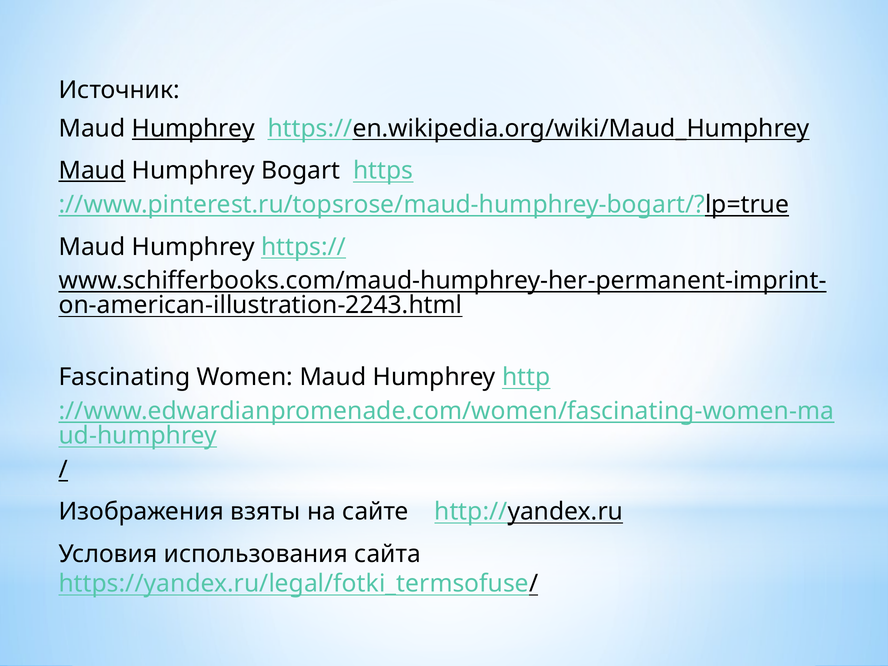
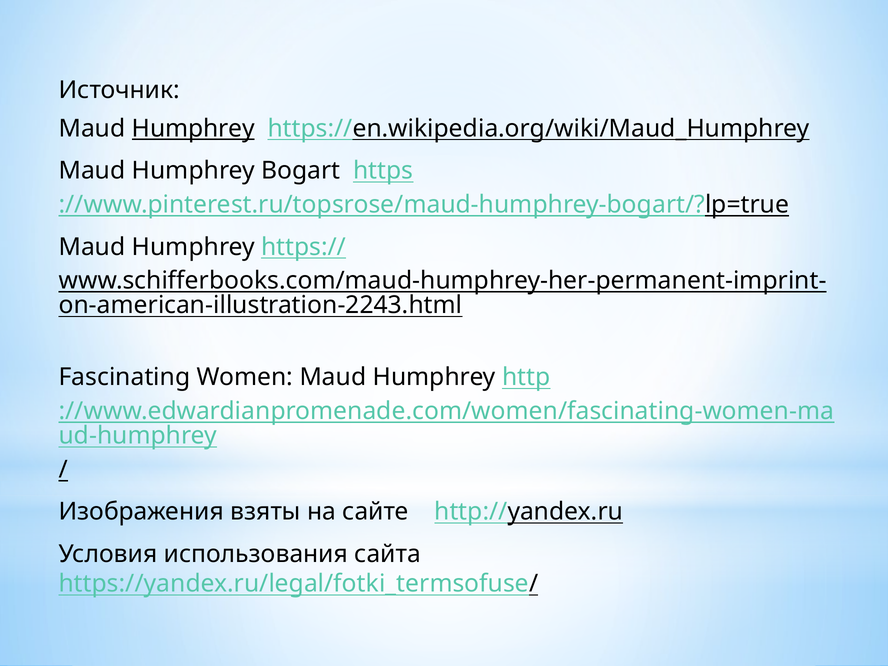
Maud at (92, 171) underline: present -> none
